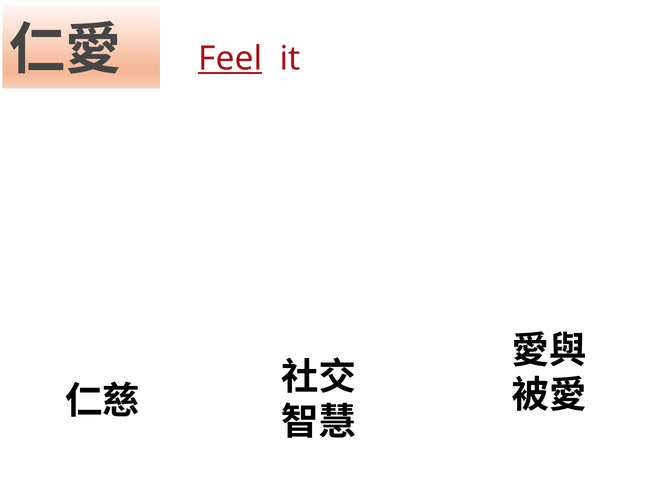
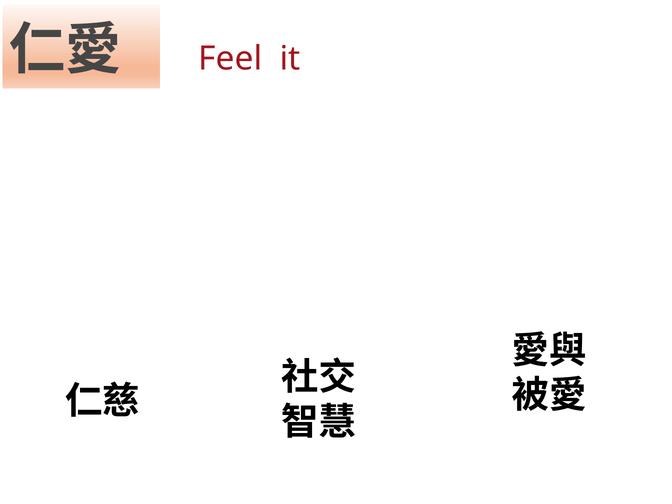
Feel underline: present -> none
